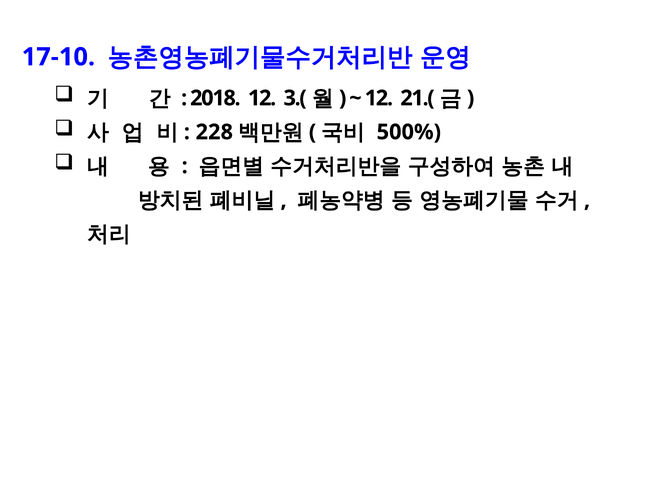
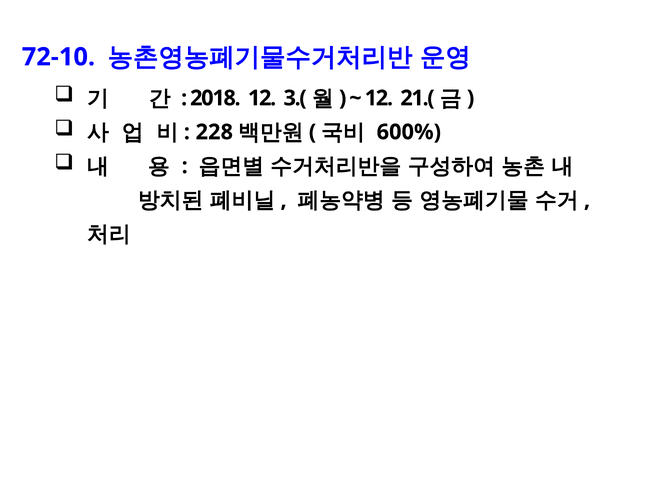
17-10: 17-10 -> 72-10
500%: 500% -> 600%
